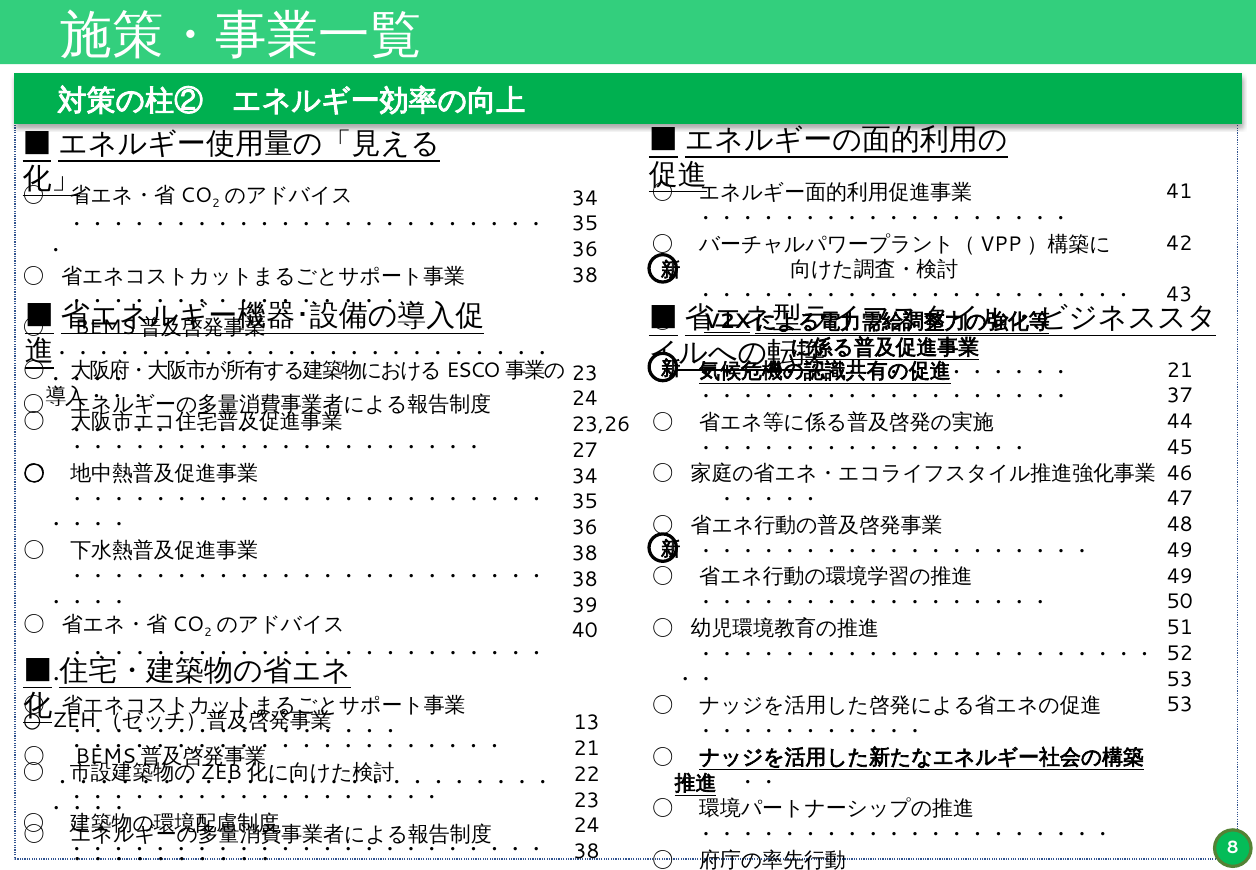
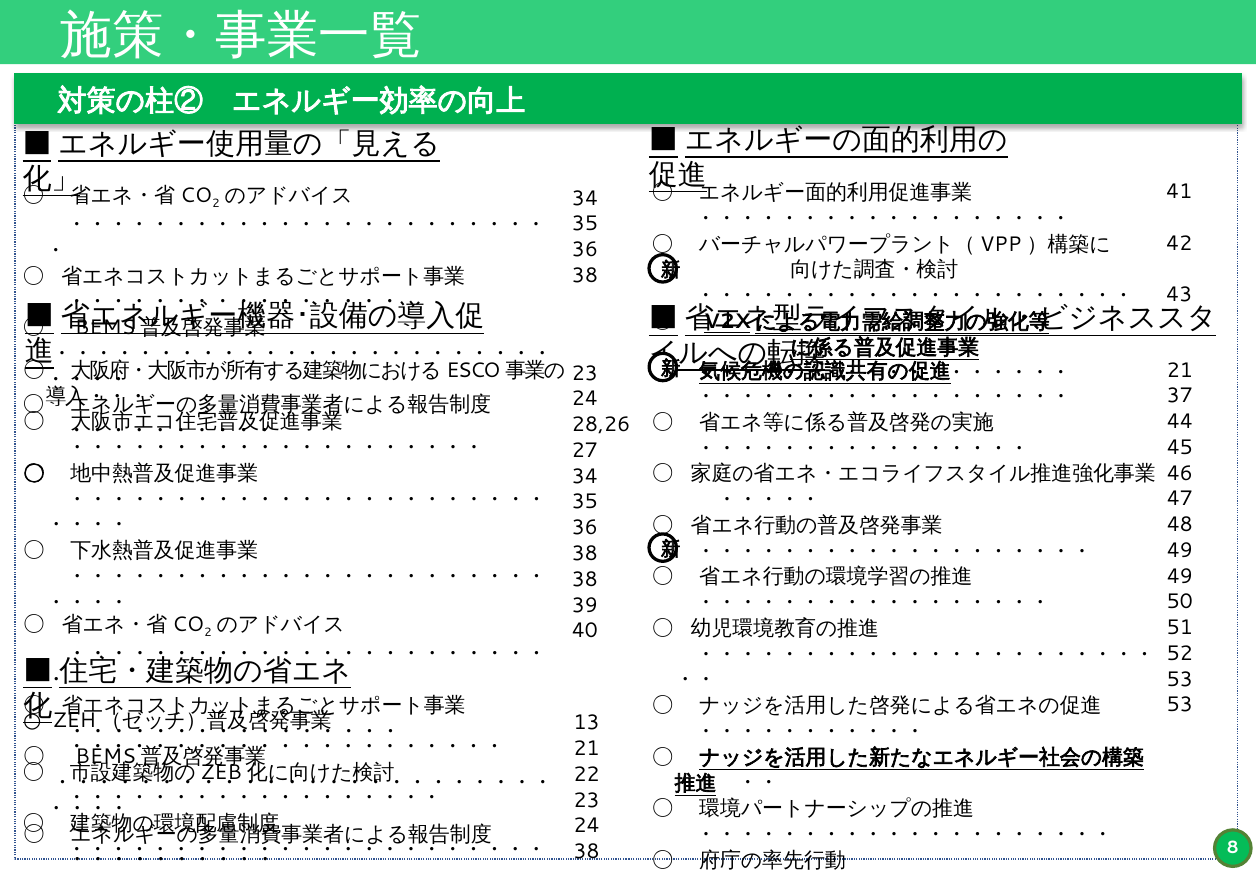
23,26: 23,26 -> 28,26
